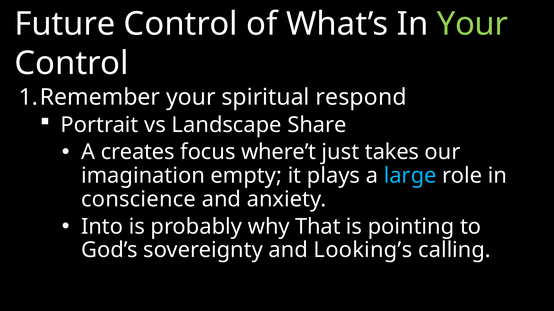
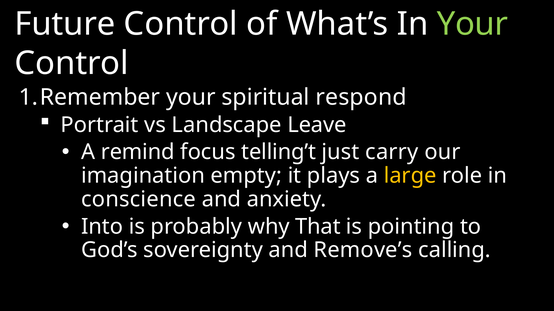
Share: Share -> Leave
creates: creates -> remind
where’t: where’t -> telling’t
takes: takes -> carry
large colour: light blue -> yellow
Looking’s: Looking’s -> Remove’s
